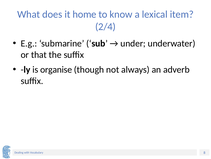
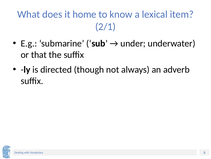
2/4: 2/4 -> 2/1
organise: organise -> directed
